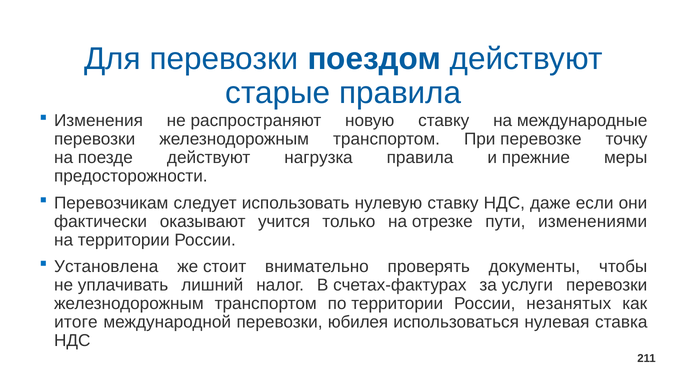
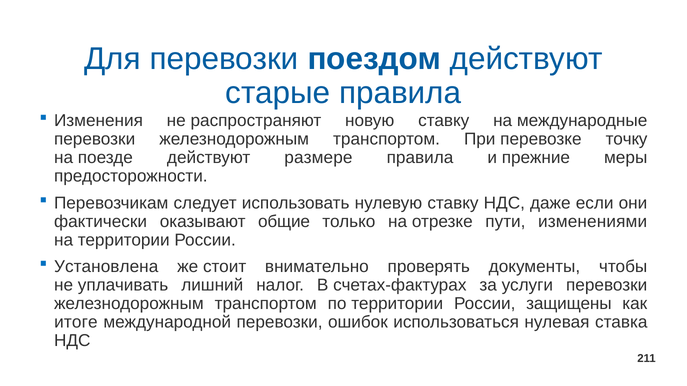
нагрузка: нагрузка -> размере
учится: учится -> общие
незанятых: незанятых -> защищены
юбилея: юбилея -> ошибок
